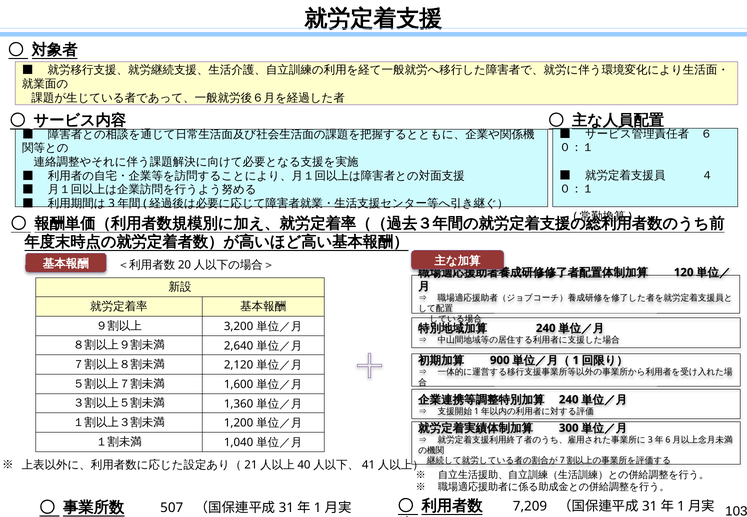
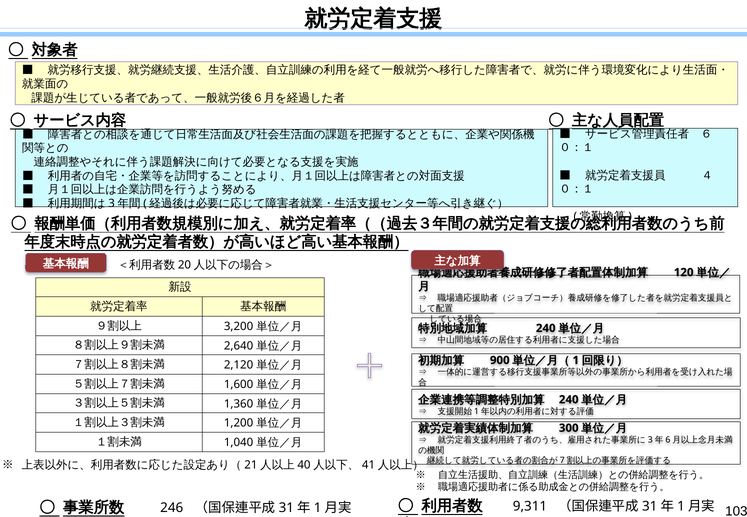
7,209: 7,209 -> 9,311
507: 507 -> 246
